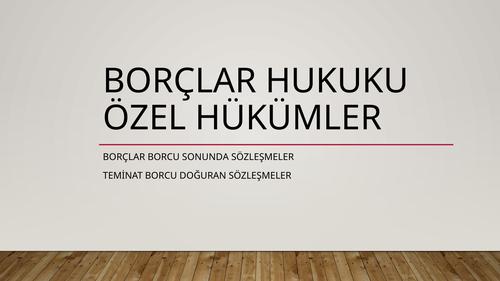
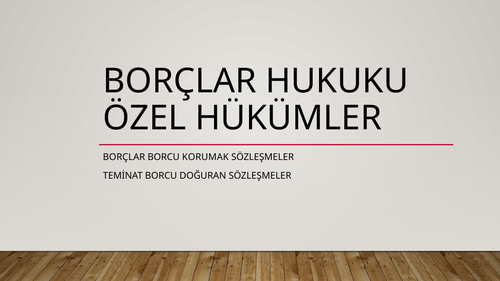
SONUNDA: SONUNDA -> KORUMAK
